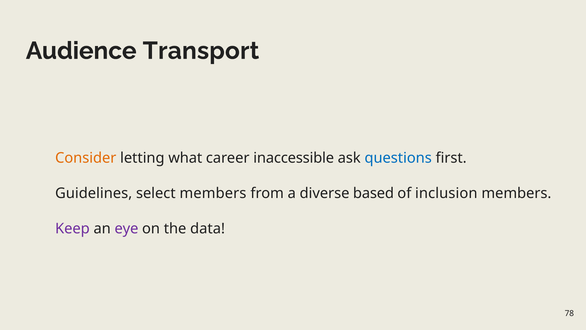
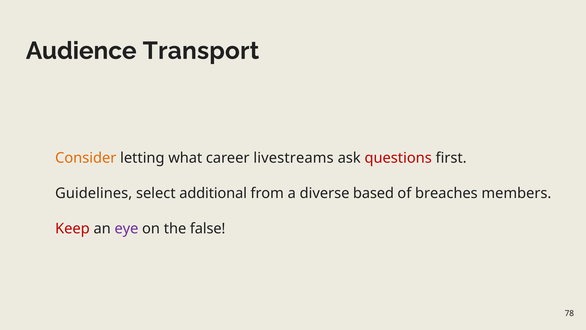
inaccessible: inaccessible -> livestreams
questions colour: blue -> red
select members: members -> additional
inclusion: inclusion -> breaches
Keep colour: purple -> red
data: data -> false
